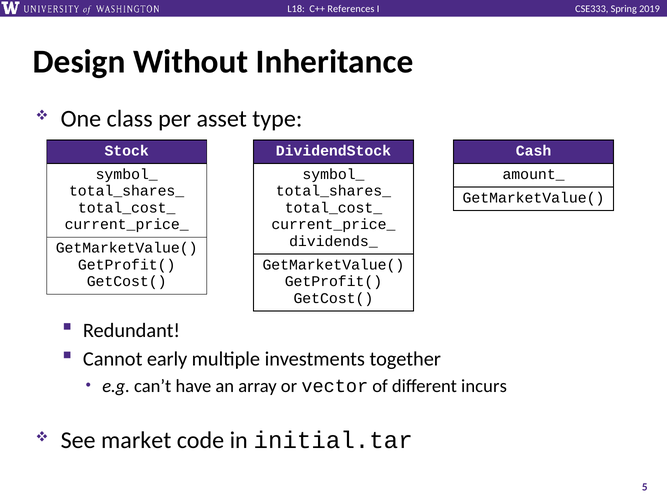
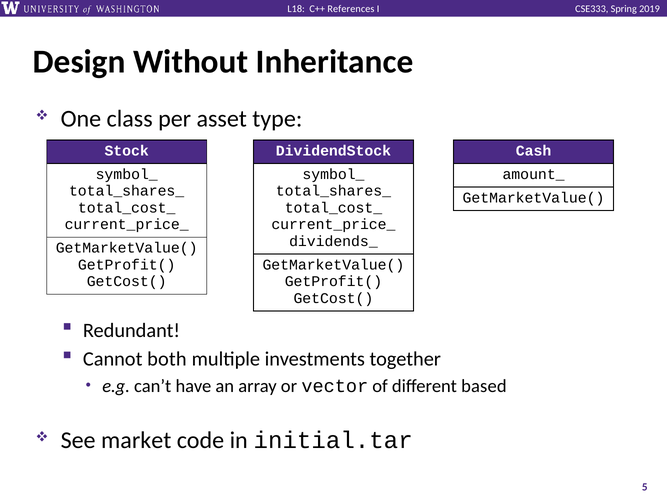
early: early -> both
incurs: incurs -> based
